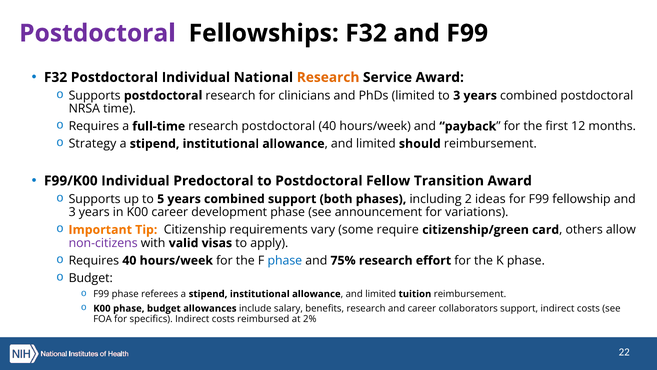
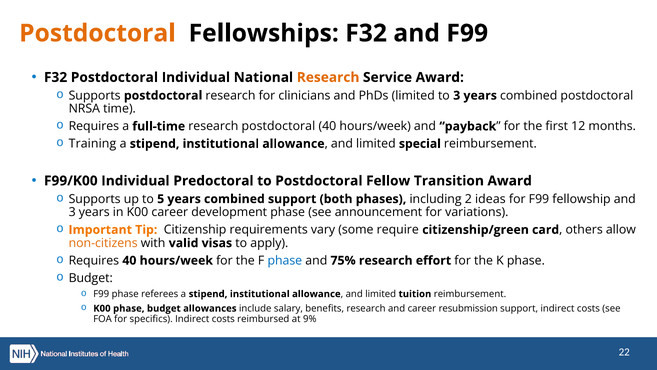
Postdoctoral at (97, 33) colour: purple -> orange
Strategy: Strategy -> Training
should: should -> special
non-citizens colour: purple -> orange
collaborators: collaborators -> resubmission
2%: 2% -> 9%
